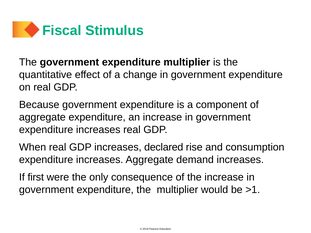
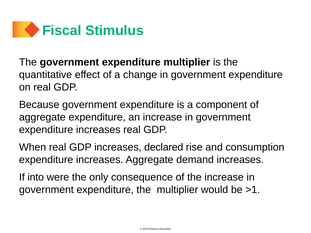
first: first -> into
